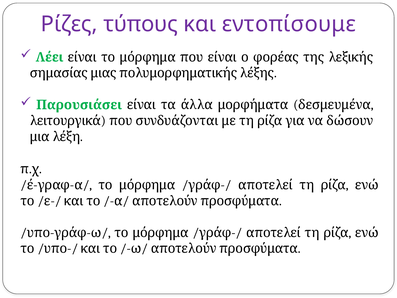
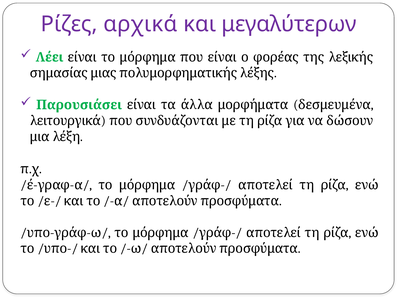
τύπους: τύπους -> αρχικά
εντοπίσουμε: εντοπίσουμε -> μεγαλύτερων
